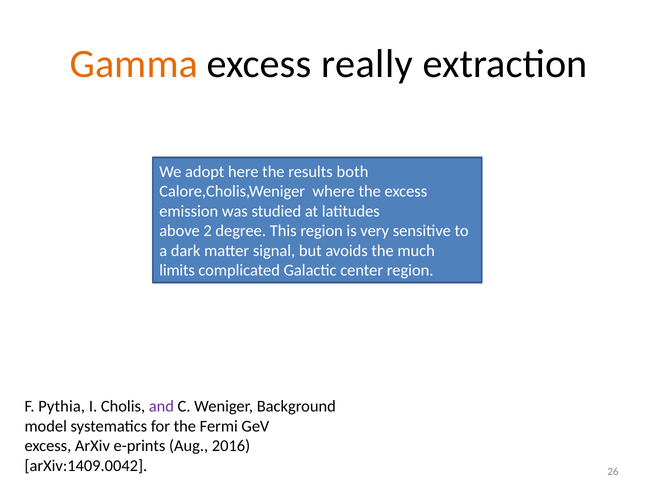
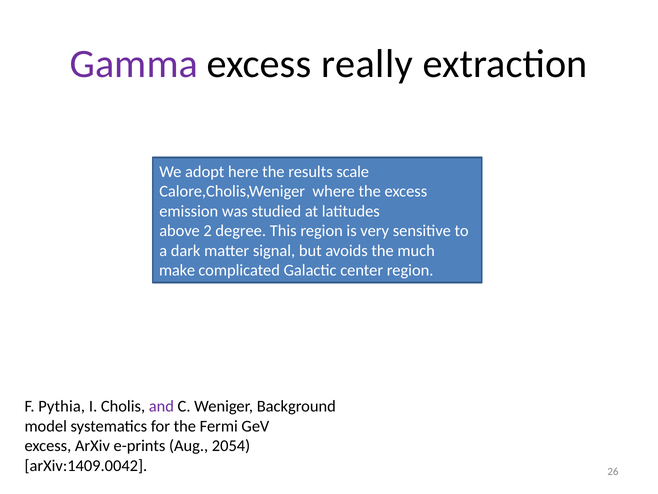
Gamma colour: orange -> purple
both: both -> scale
limits: limits -> make
2016: 2016 -> 2054
